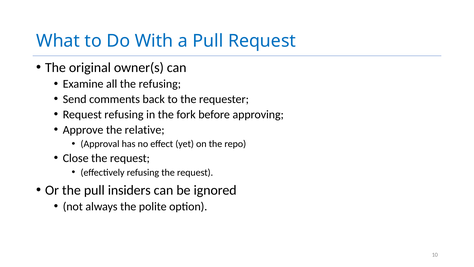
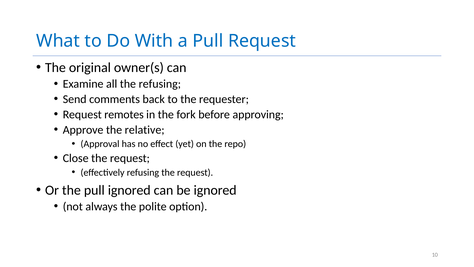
Request refusing: refusing -> remotes
pull insiders: insiders -> ignored
